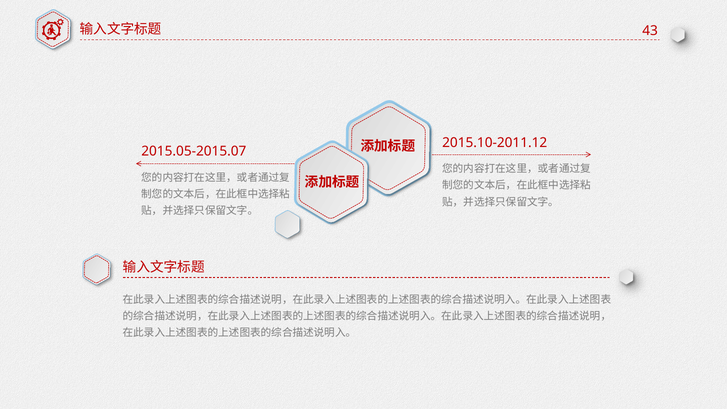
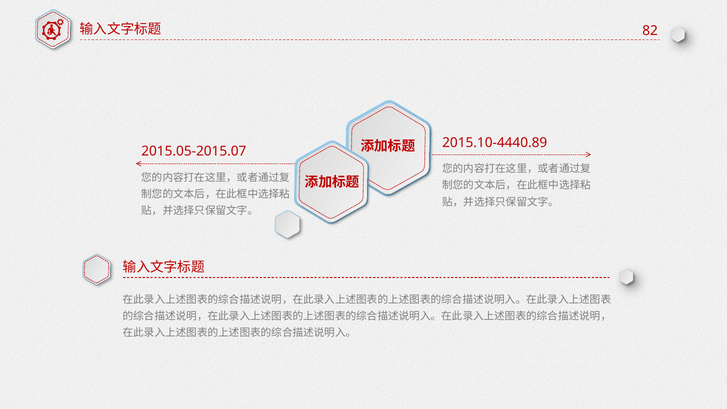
43: 43 -> 82
2015.10-2011.12: 2015.10-2011.12 -> 2015.10-4440.89
